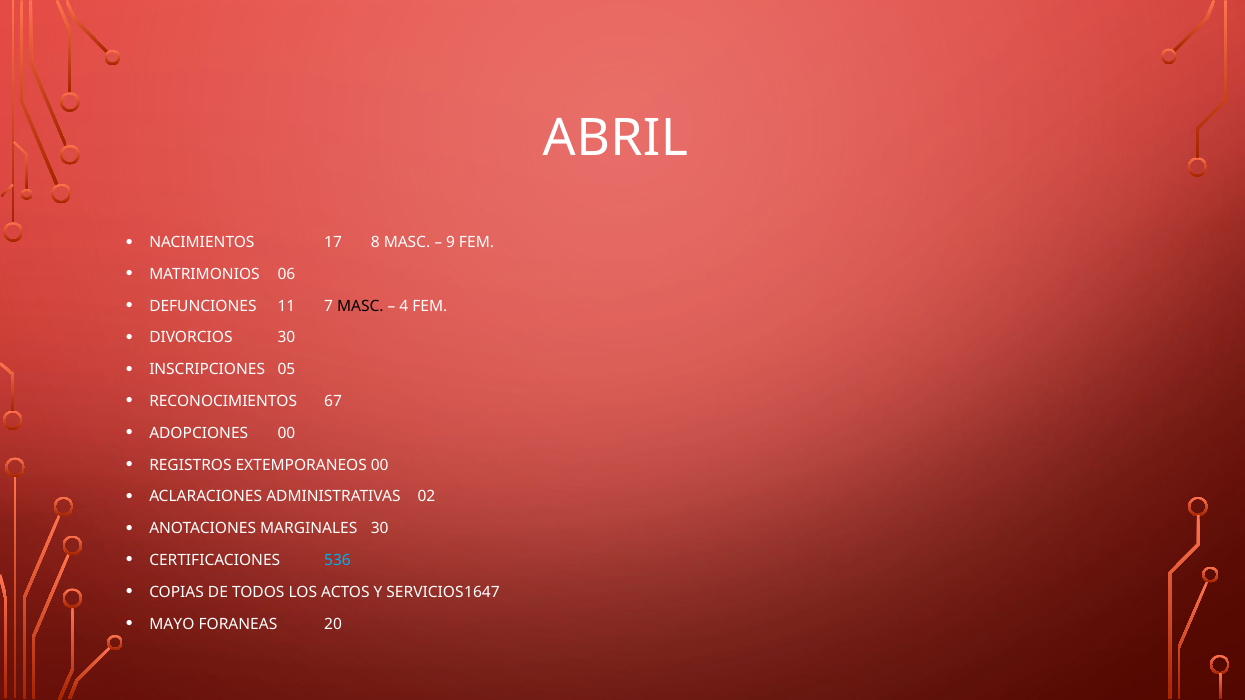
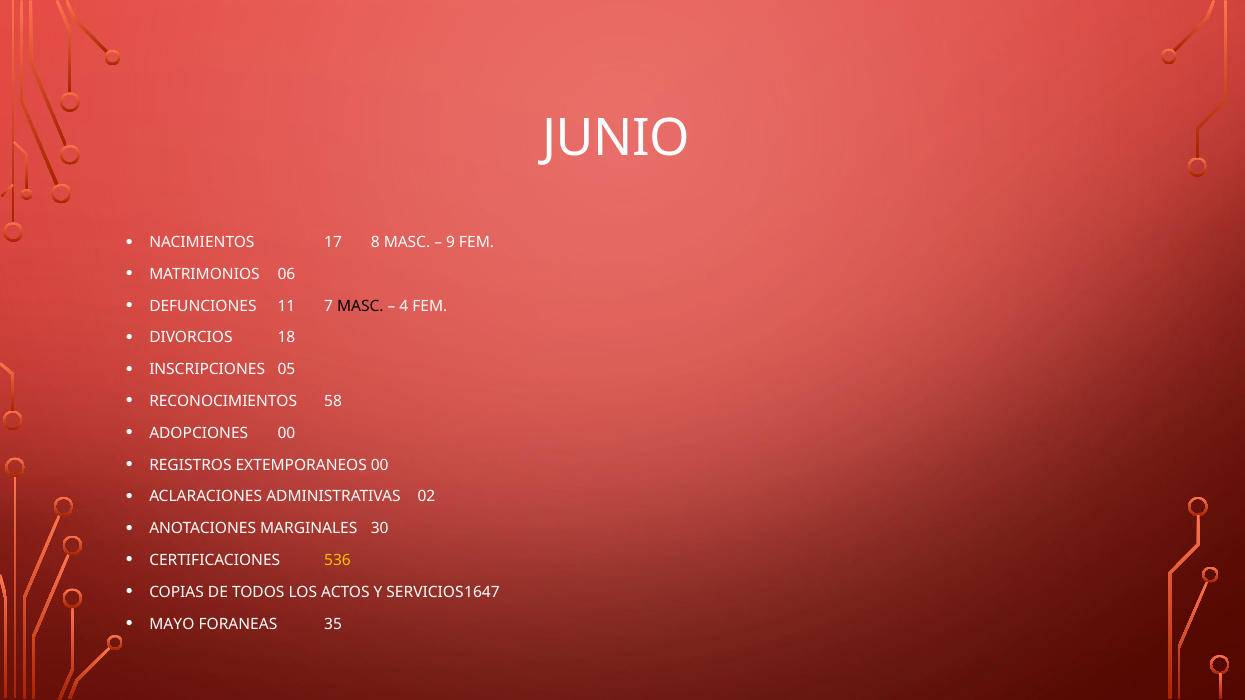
ABRIL: ABRIL -> JUNIO
DIVORCIOS 30: 30 -> 18
67: 67 -> 58
536 colour: light blue -> yellow
20: 20 -> 35
